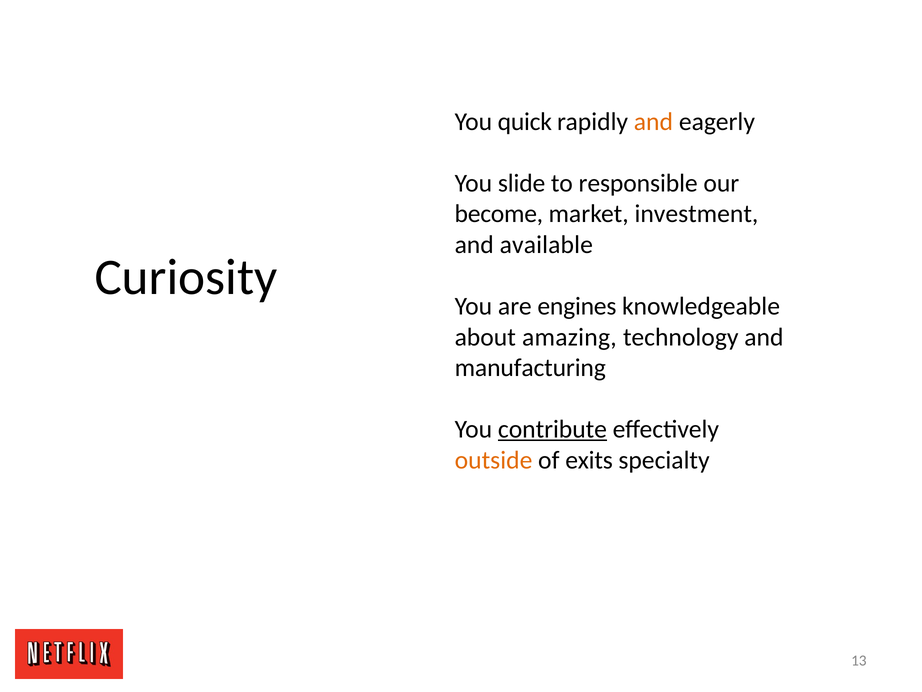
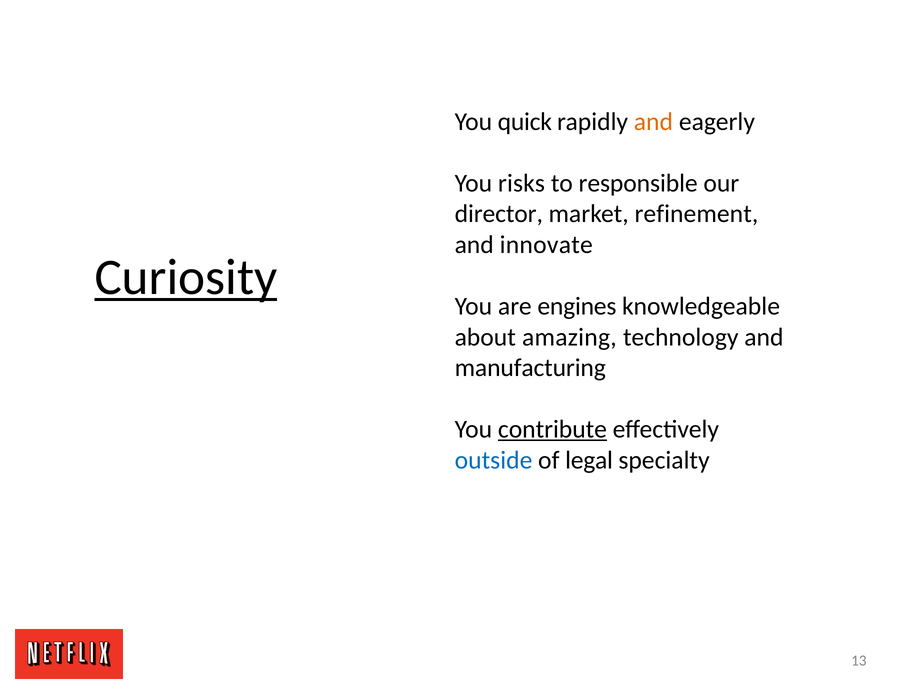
slide: slide -> risks
become: become -> director
investment: investment -> refinement
available: available -> innovate
Curiosity underline: none -> present
outside colour: orange -> blue
exits: exits -> legal
